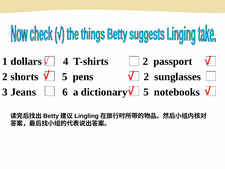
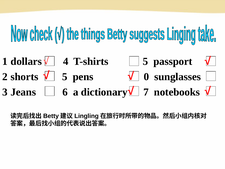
T-shirts 2: 2 -> 5
pens 2: 2 -> 0
dictionary 5: 5 -> 7
